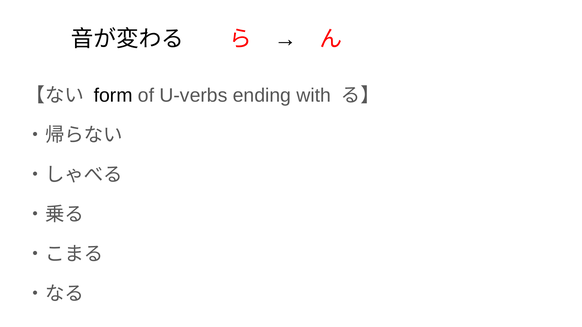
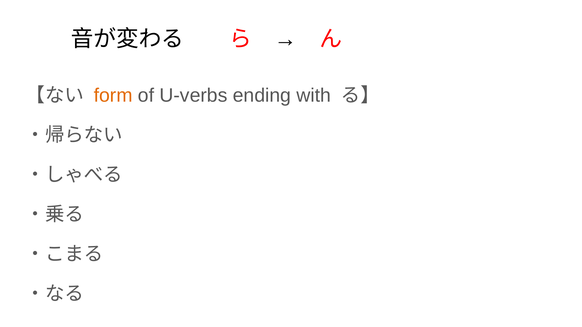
form colour: black -> orange
